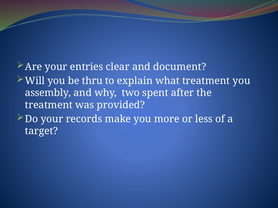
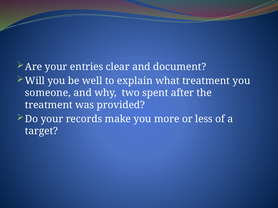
thru: thru -> well
assembly: assembly -> someone
